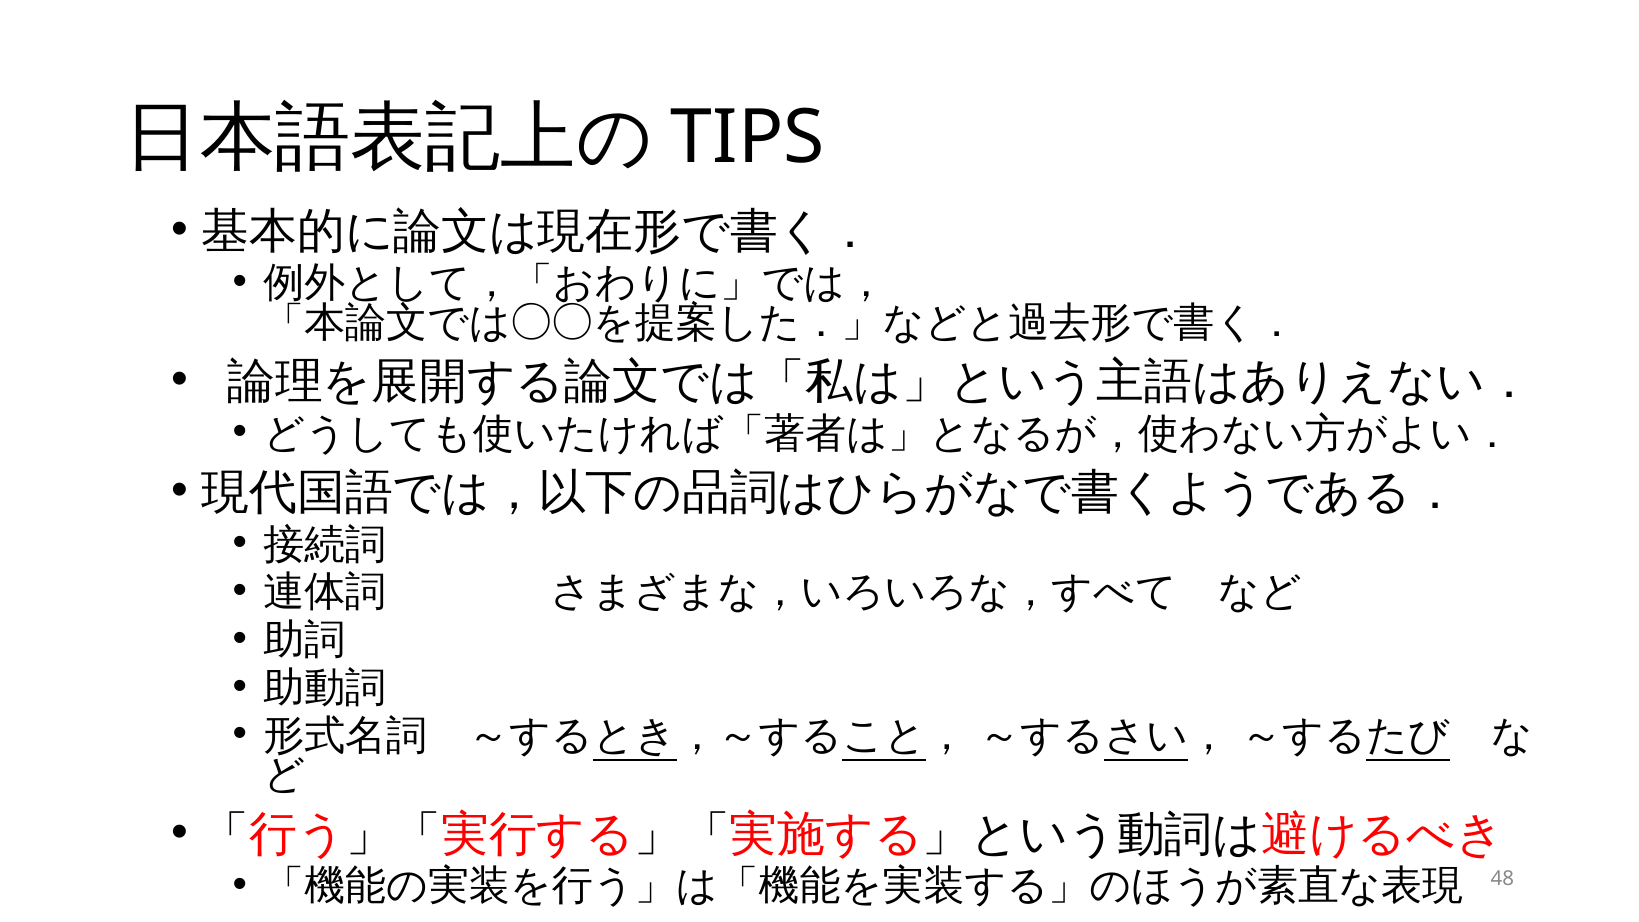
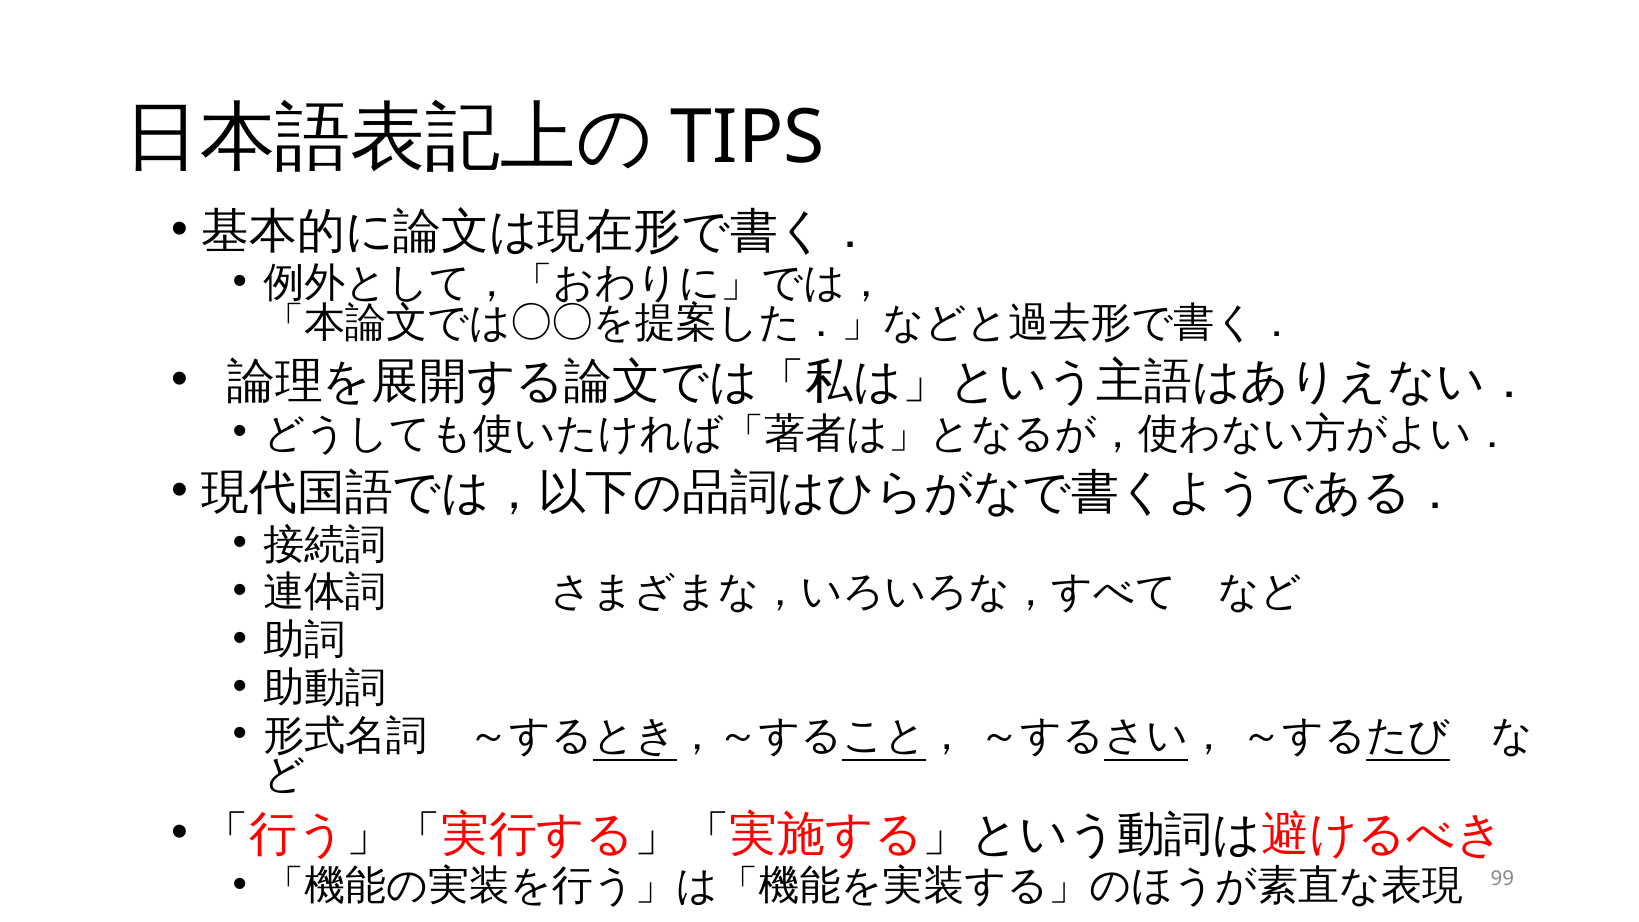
48: 48 -> 99
